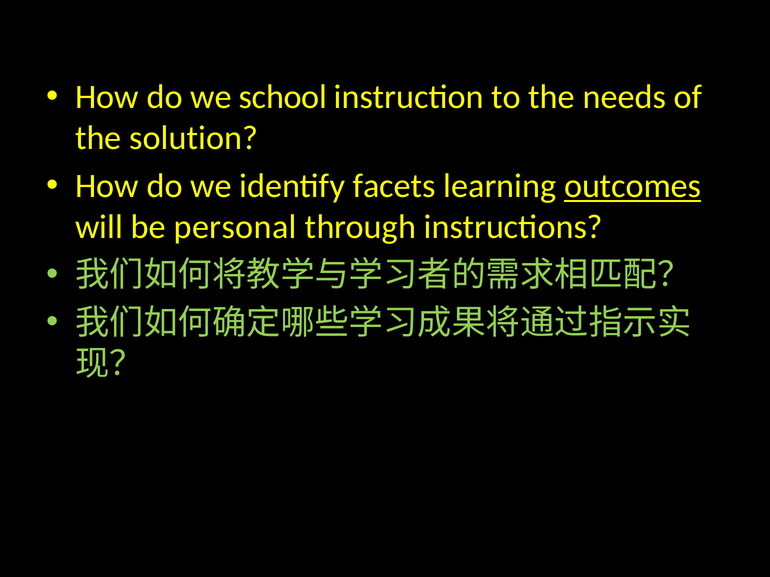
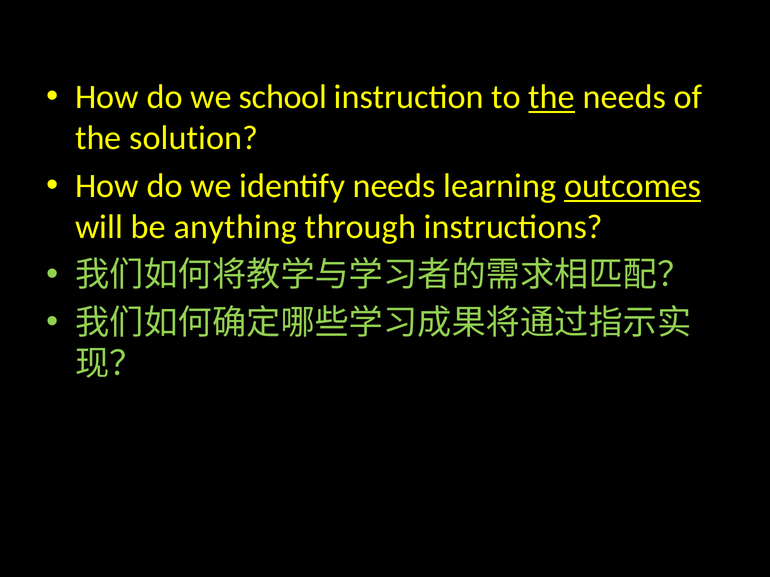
the at (552, 97) underline: none -> present
identify facets: facets -> needs
personal: personal -> anything
